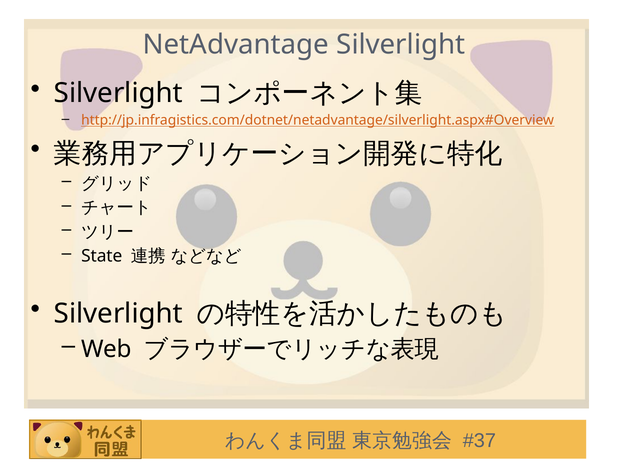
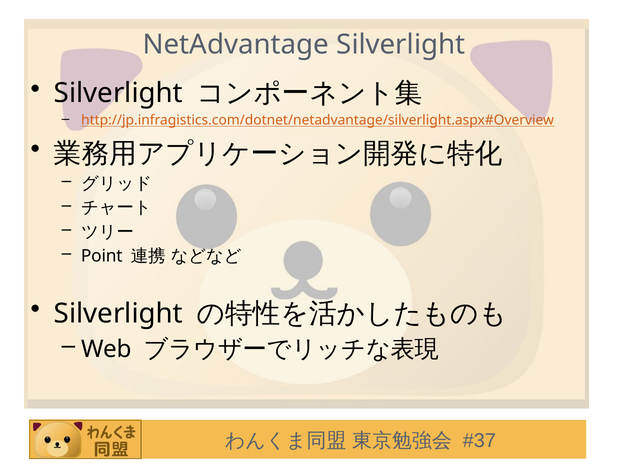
State: State -> Point
